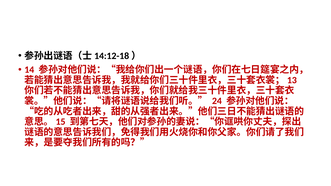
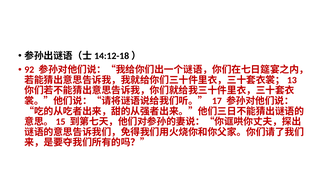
14: 14 -> 92
24: 24 -> 17
